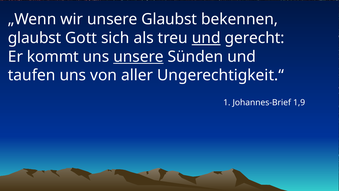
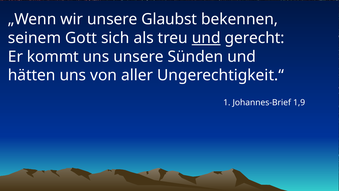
glaubst at (35, 38): glaubst -> seinem
unsere at (138, 57) underline: present -> none
taufen: taufen -> hätten
